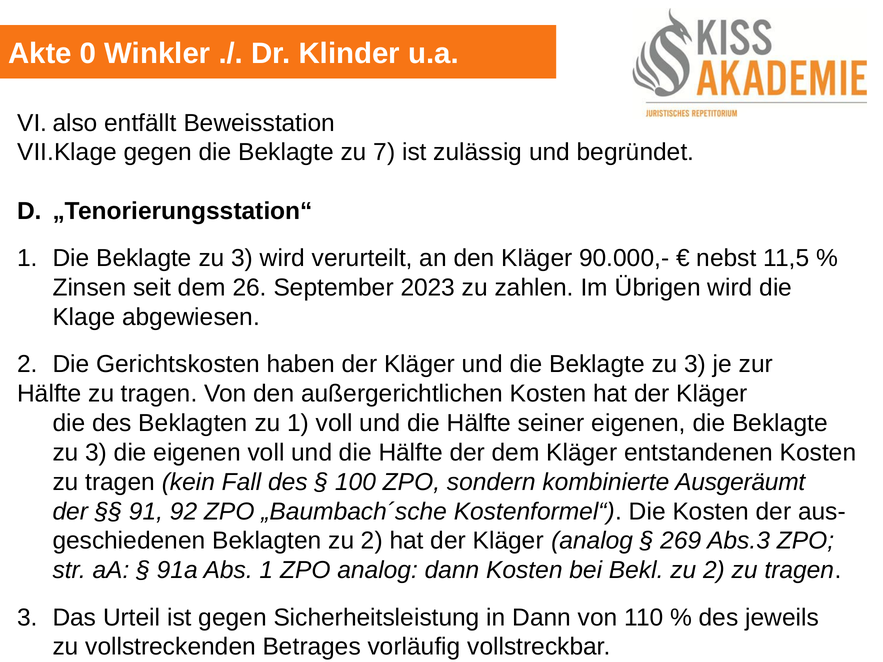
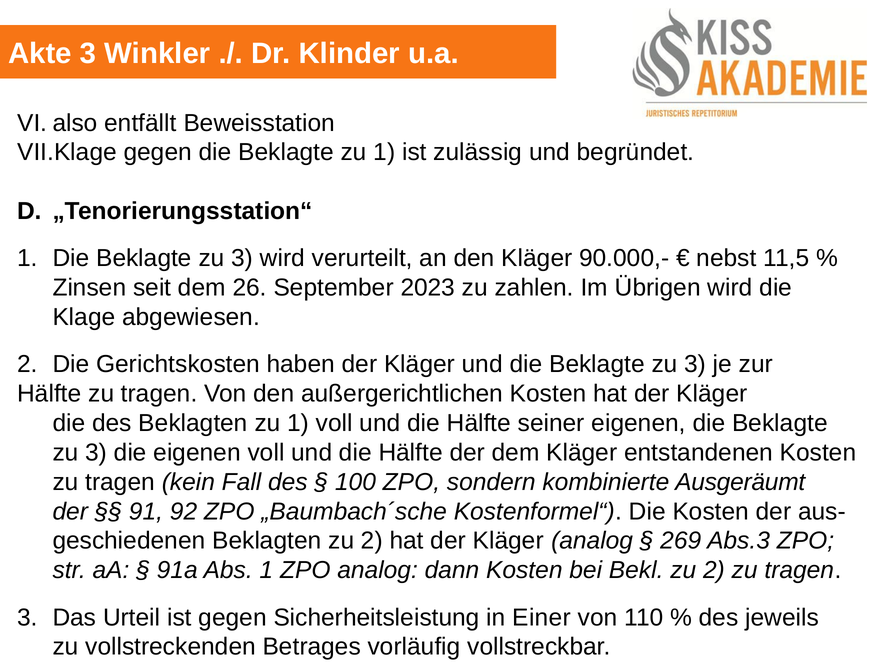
Akte 0: 0 -> 3
Beklagte zu 7: 7 -> 1
in Dann: Dann -> Einer
